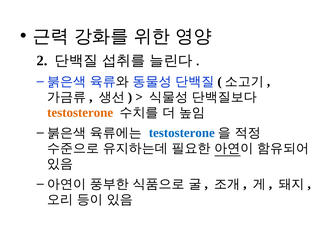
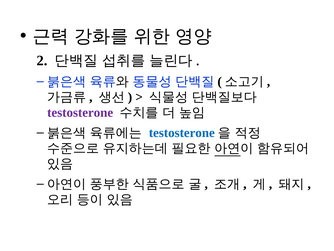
testosterone at (80, 112) colour: orange -> purple
